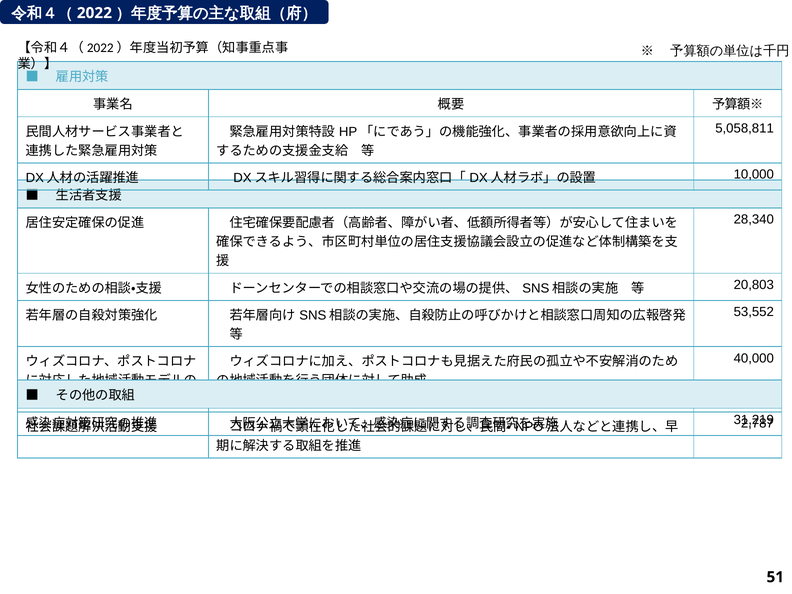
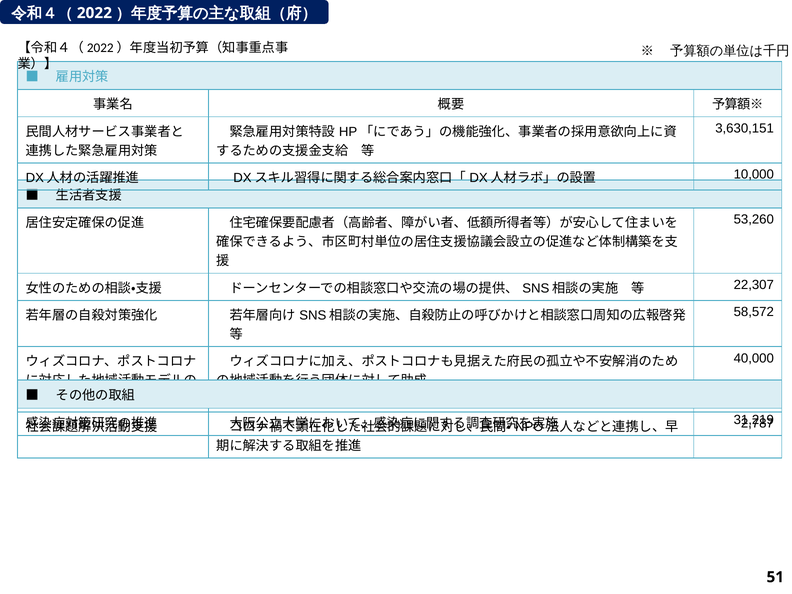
5,058,811: 5,058,811 -> 3,630,151
28,340: 28,340 -> 53,260
20,803: 20,803 -> 22,307
53,552: 53,552 -> 58,572
